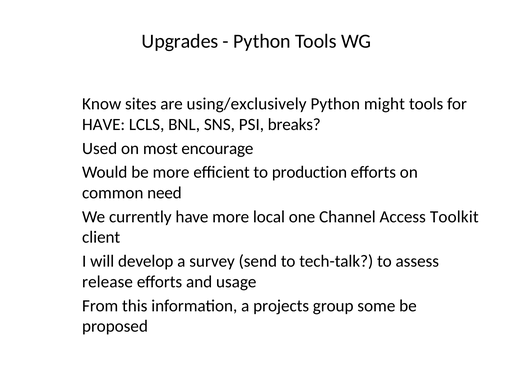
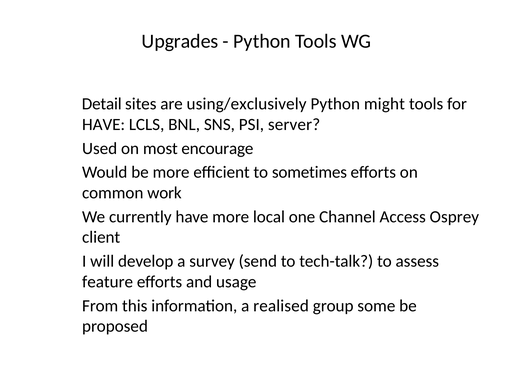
Know: Know -> Detail
breaks: breaks -> server
production: production -> sometimes
need: need -> work
Toolkit: Toolkit -> Osprey
release: release -> feature
projects: projects -> realised
